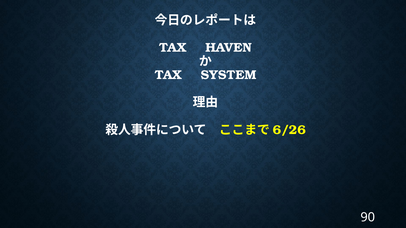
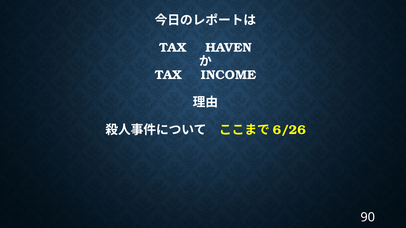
SYSTEM: SYSTEM -> INCOME
